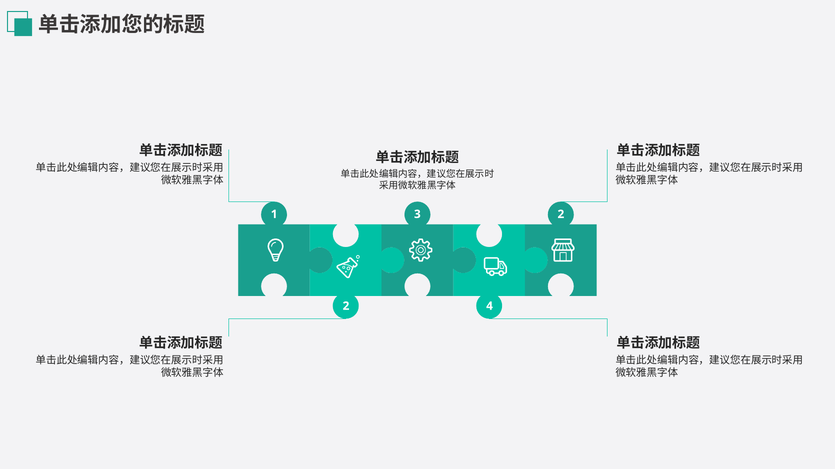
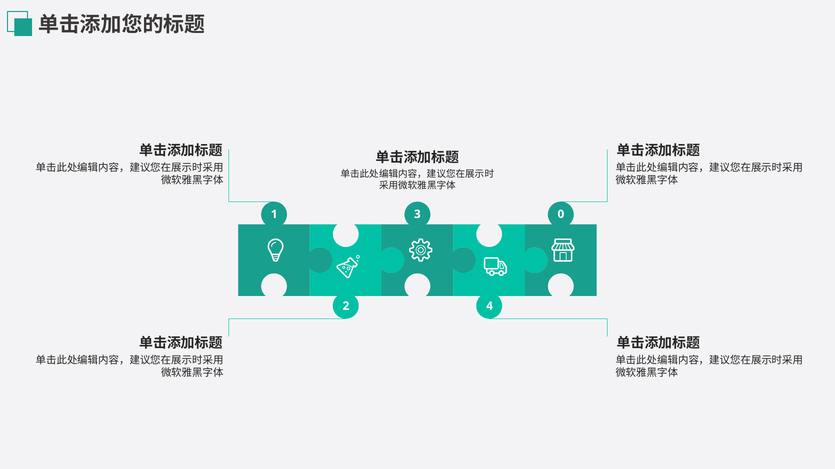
1 2: 2 -> 0
